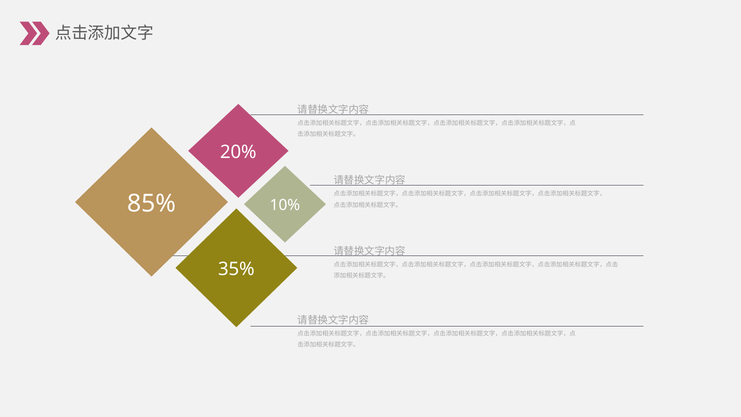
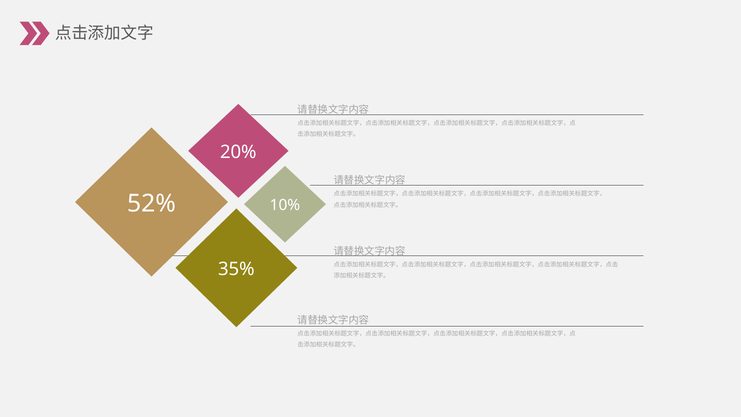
85%: 85% -> 52%
